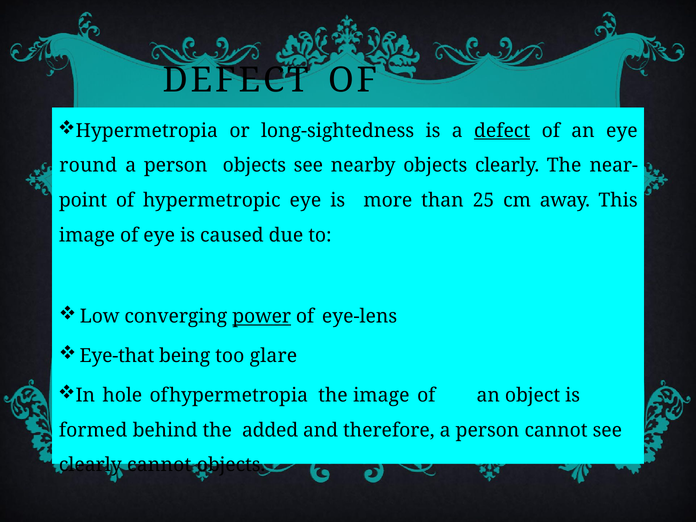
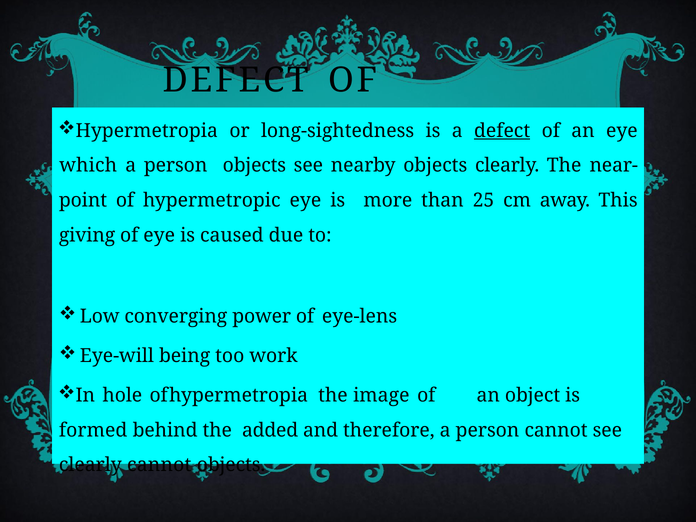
round: round -> which
image at (87, 235): image -> giving
power underline: present -> none
Eye-that: Eye-that -> Eye-will
glare: glare -> work
